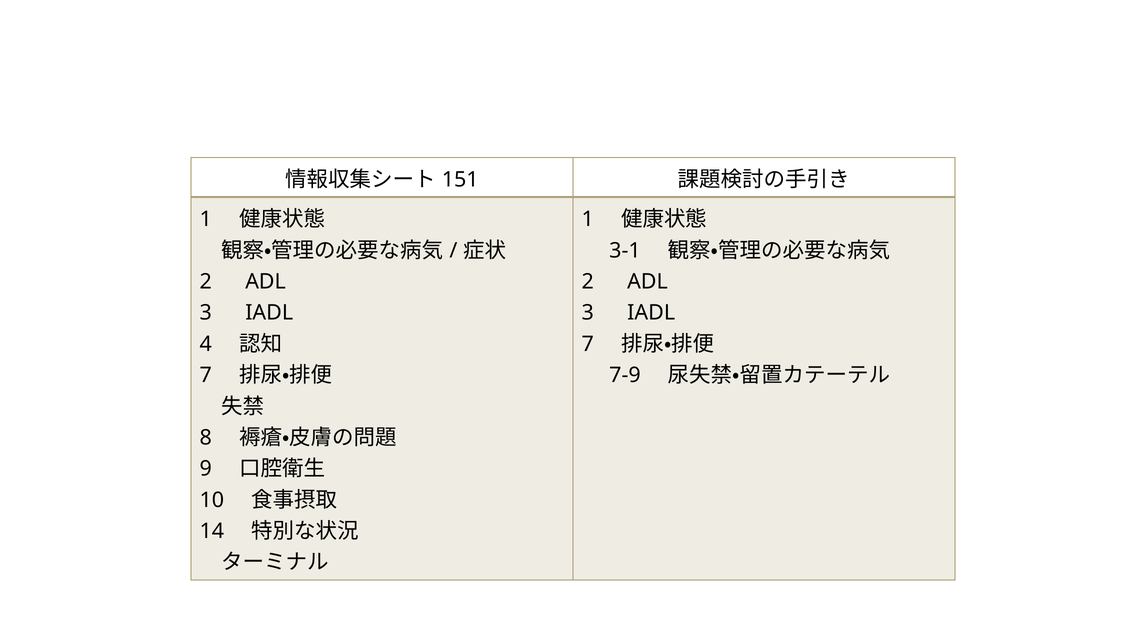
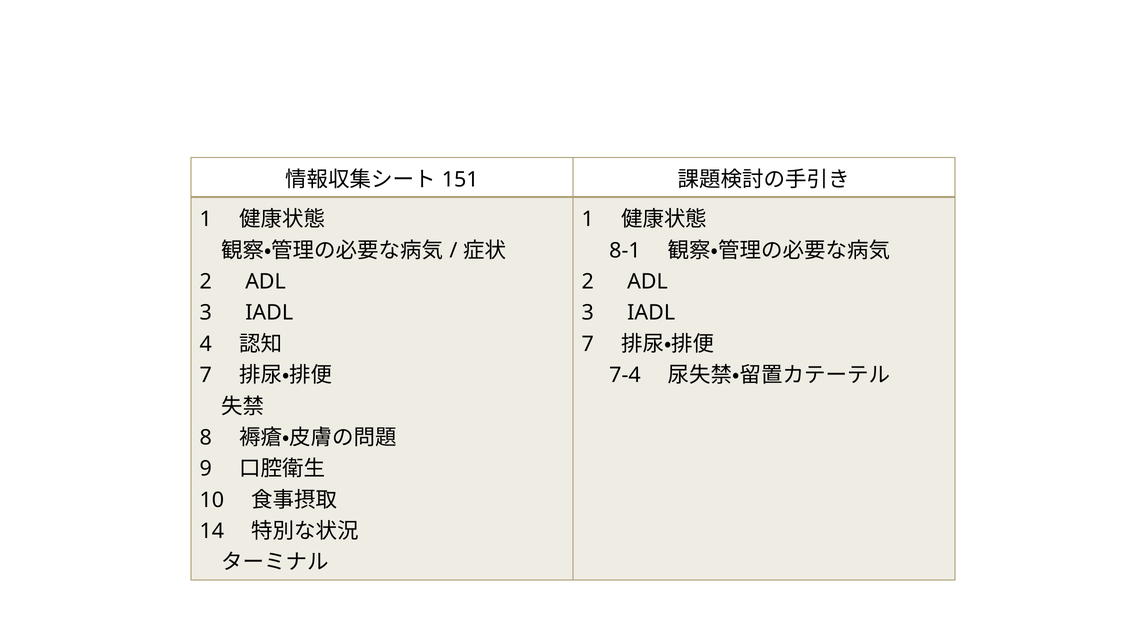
3-1: 3-1 -> 8-1
7-9: 7-9 -> 7-4
